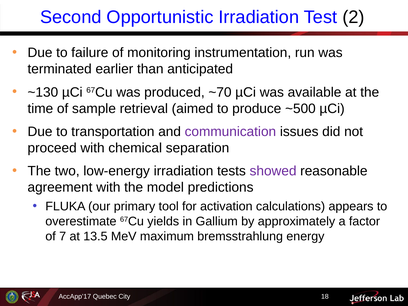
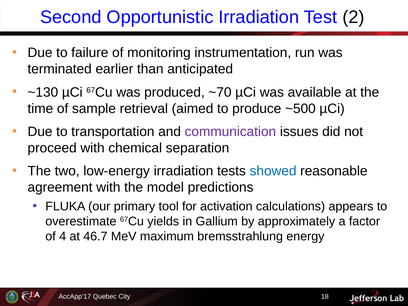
showed colour: purple -> blue
7: 7 -> 4
13.5: 13.5 -> 46.7
